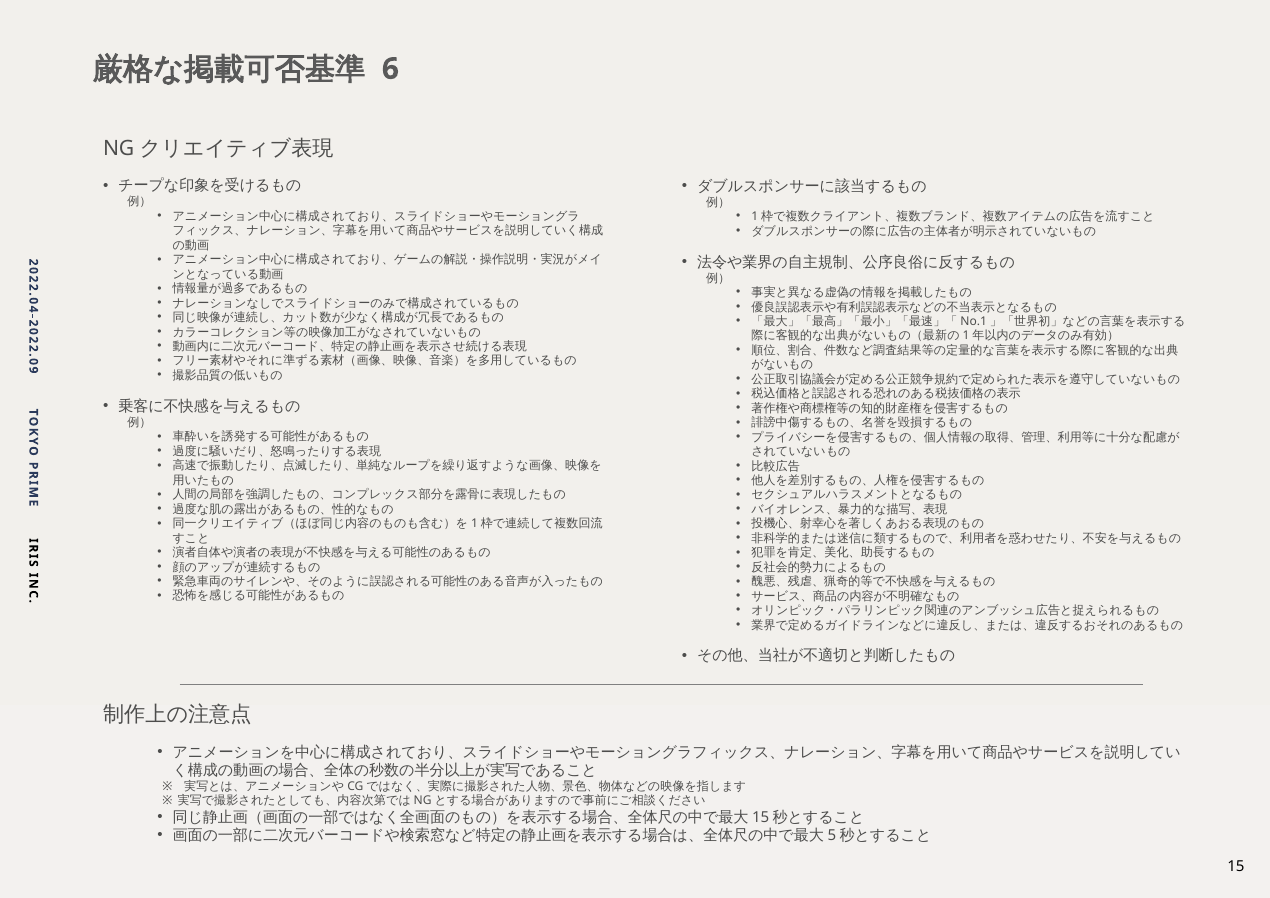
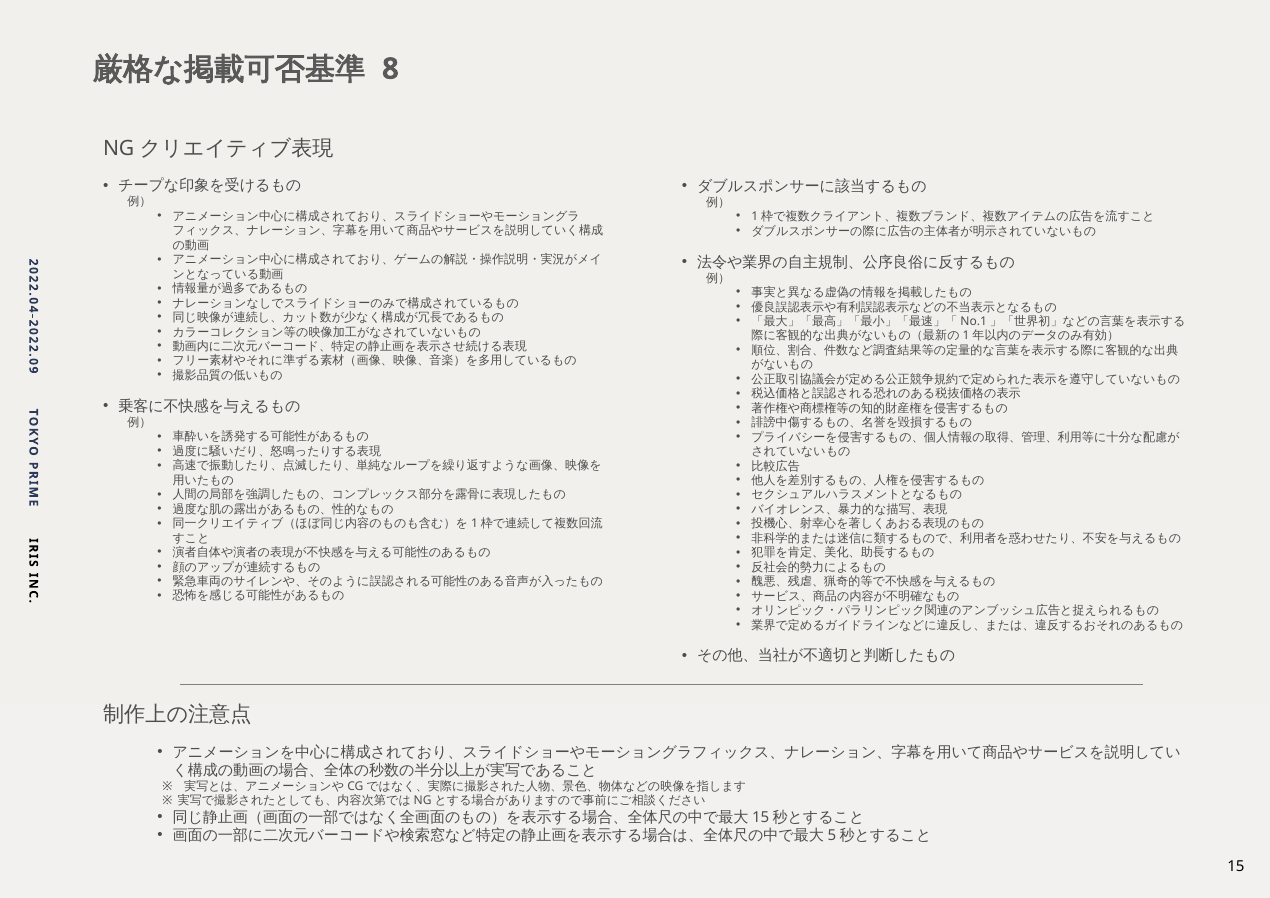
6: 6 -> 8
